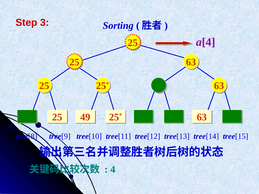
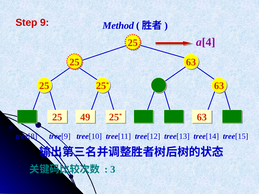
3: 3 -> 9
Sorting: Sorting -> Method
4: 4 -> 3
